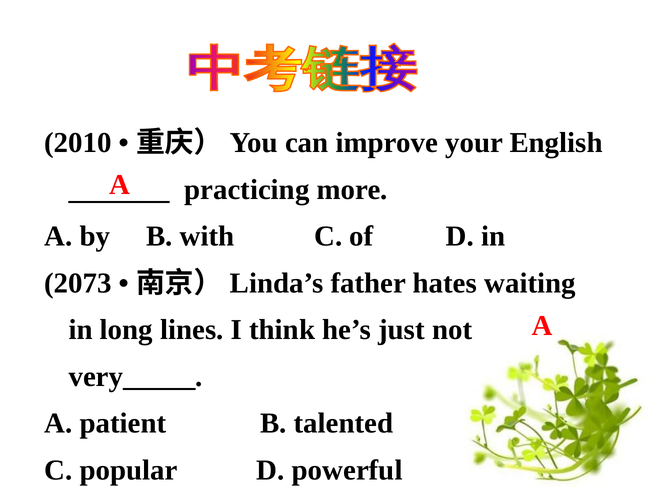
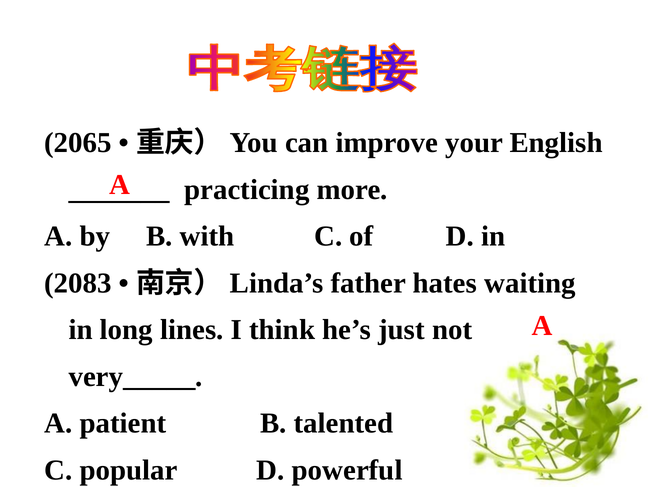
2010: 2010 -> 2065
2073: 2073 -> 2083
